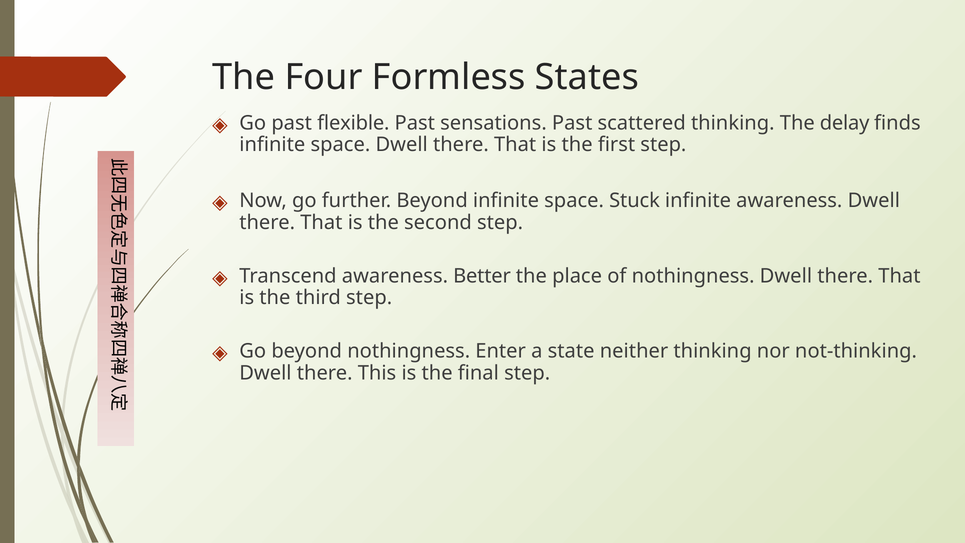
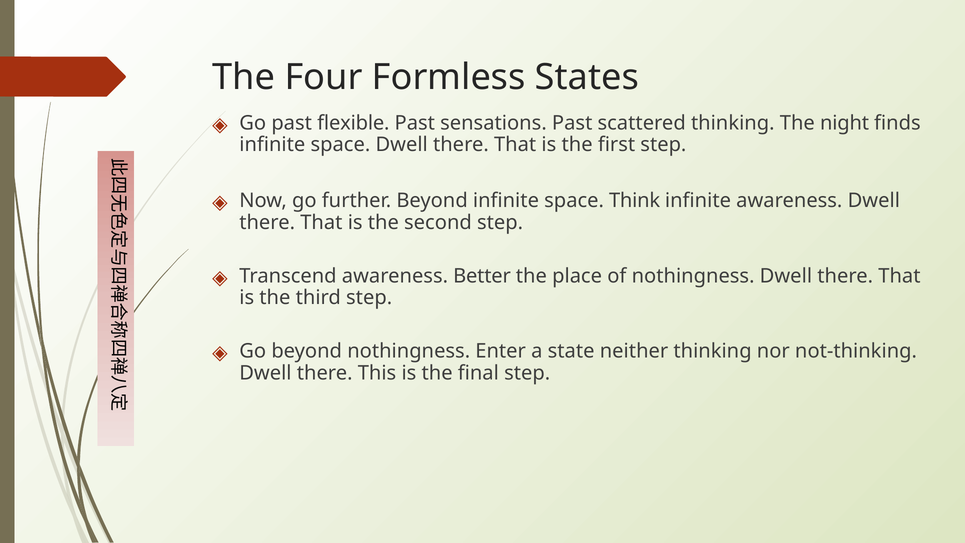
delay: delay -> night
Stuck: Stuck -> Think
